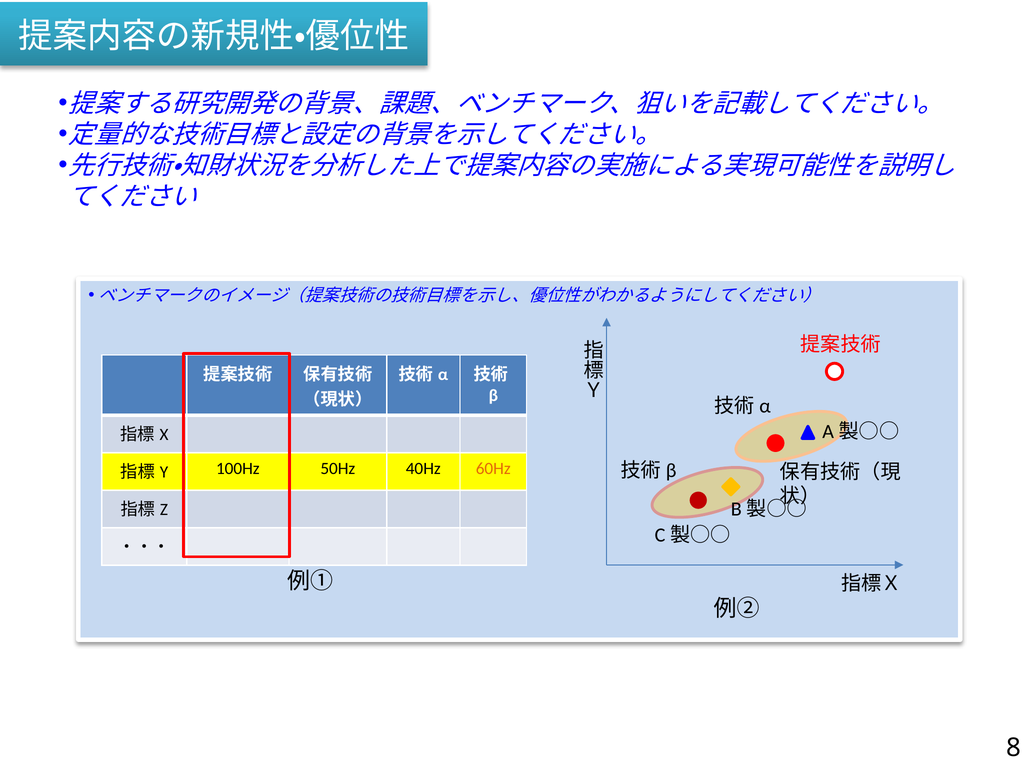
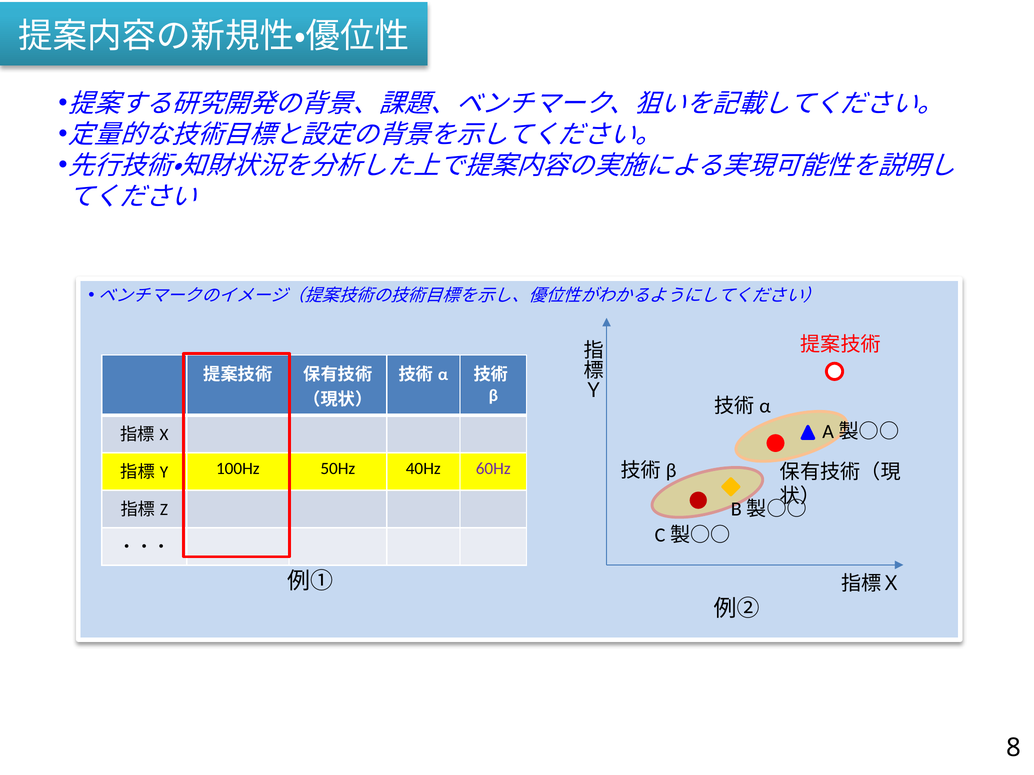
60Hz colour: orange -> purple
